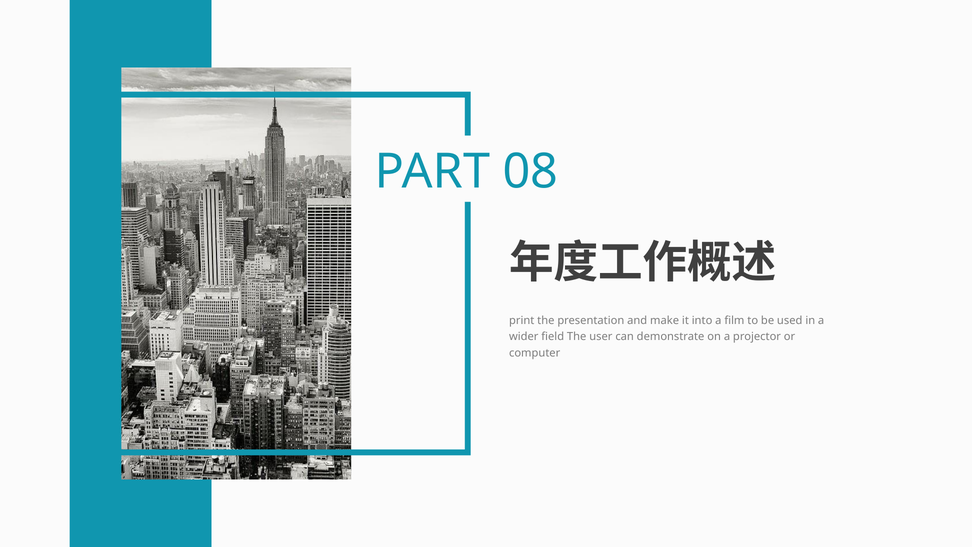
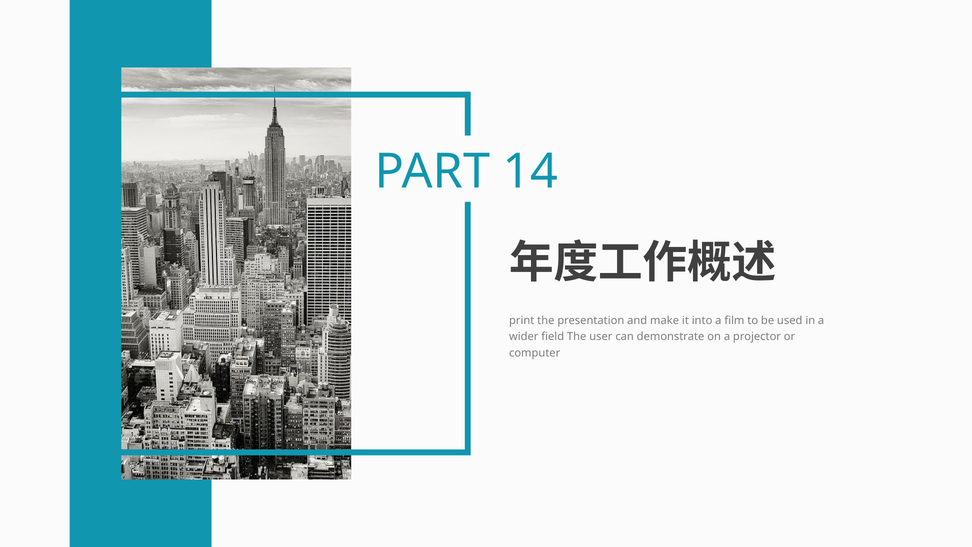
08: 08 -> 14
